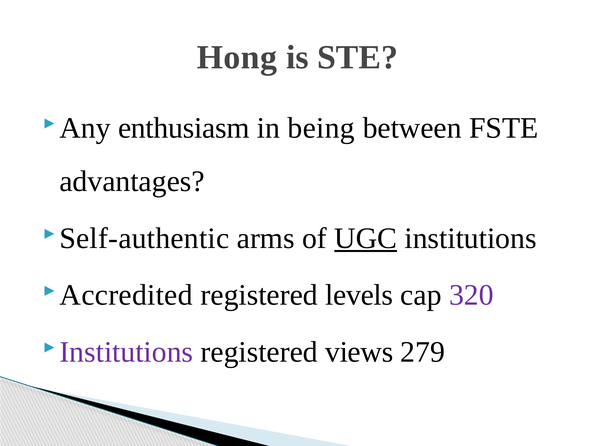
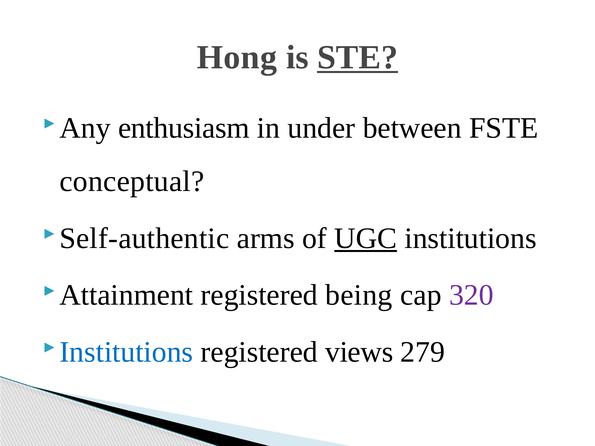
STE underline: none -> present
being: being -> under
advantages: advantages -> conceptual
Accredited: Accredited -> Attainment
levels: levels -> being
Institutions at (126, 352) colour: purple -> blue
